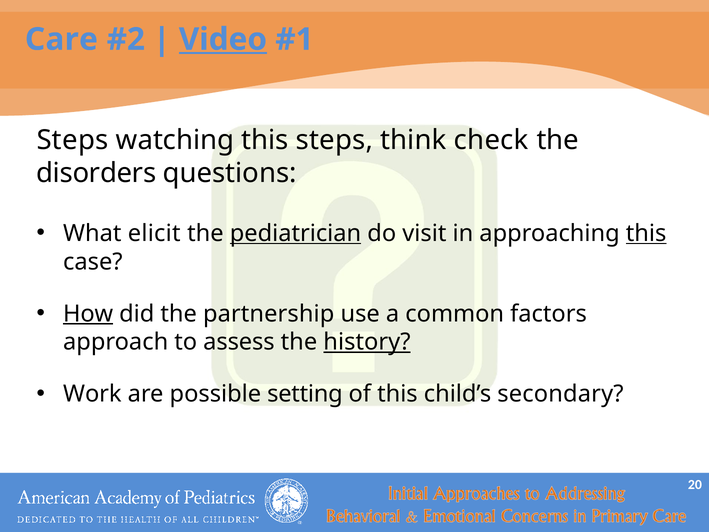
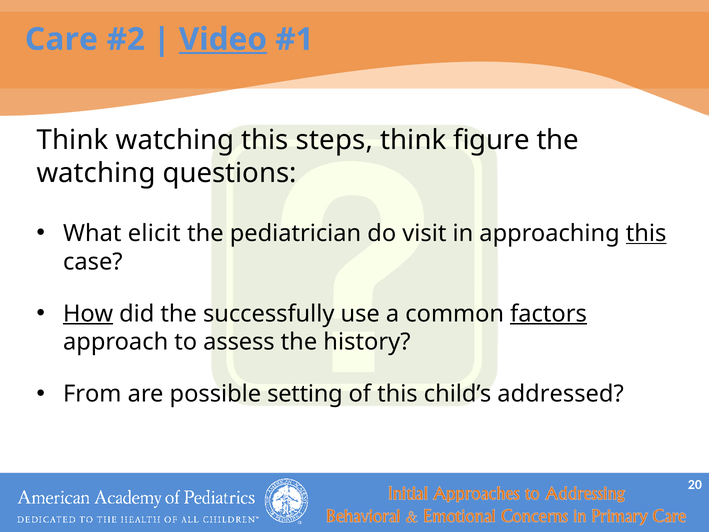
Steps at (73, 140): Steps -> Think
check: check -> figure
disorders at (96, 173): disorders -> watching
pediatrician underline: present -> none
partnership: partnership -> successfully
factors underline: none -> present
history underline: present -> none
Work: Work -> From
secondary: secondary -> addressed
